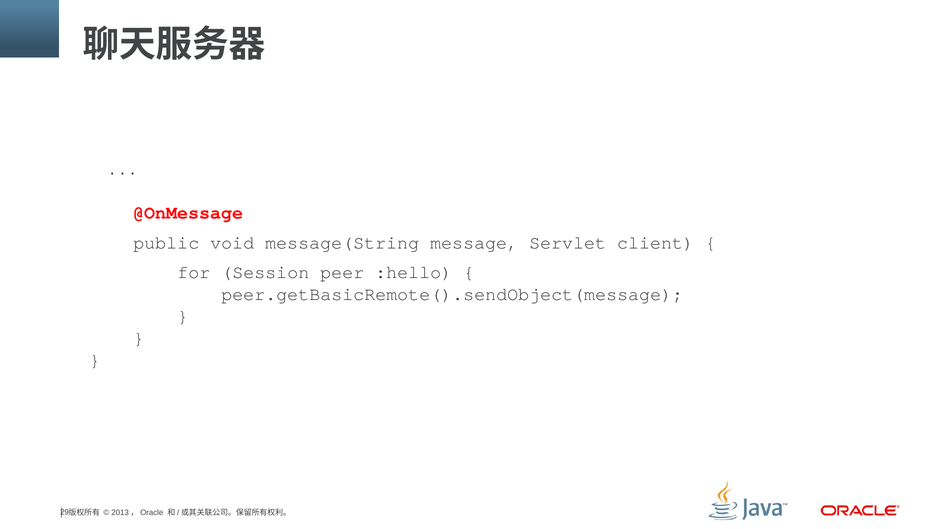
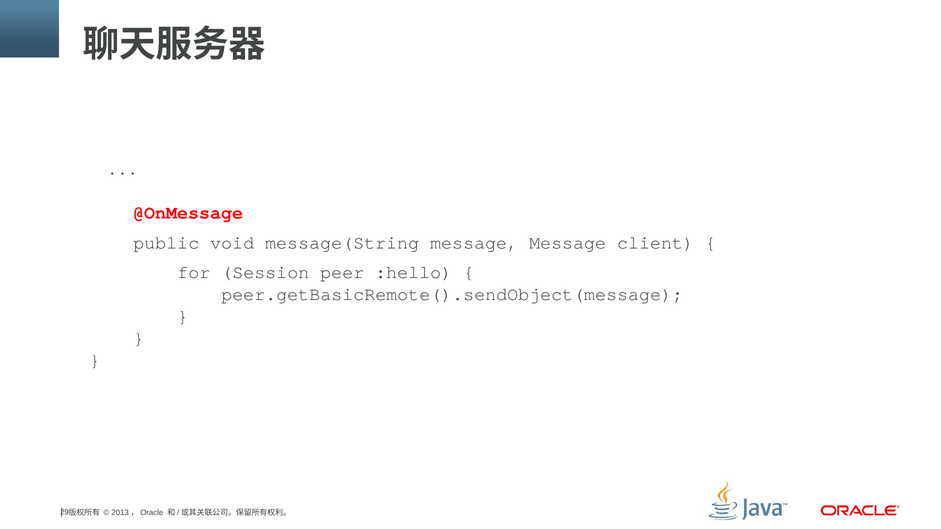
message Servlet: Servlet -> Message
